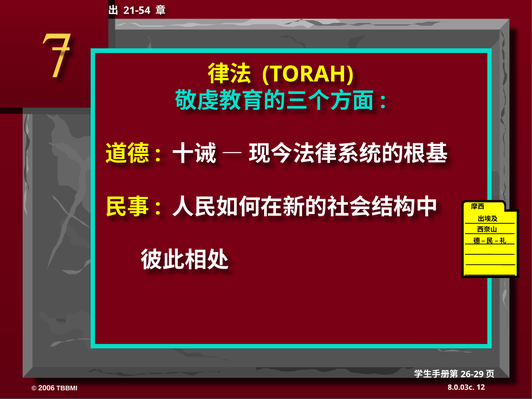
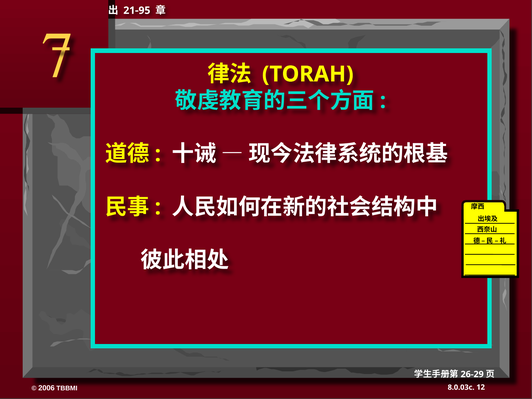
21-54: 21-54 -> 21-95
